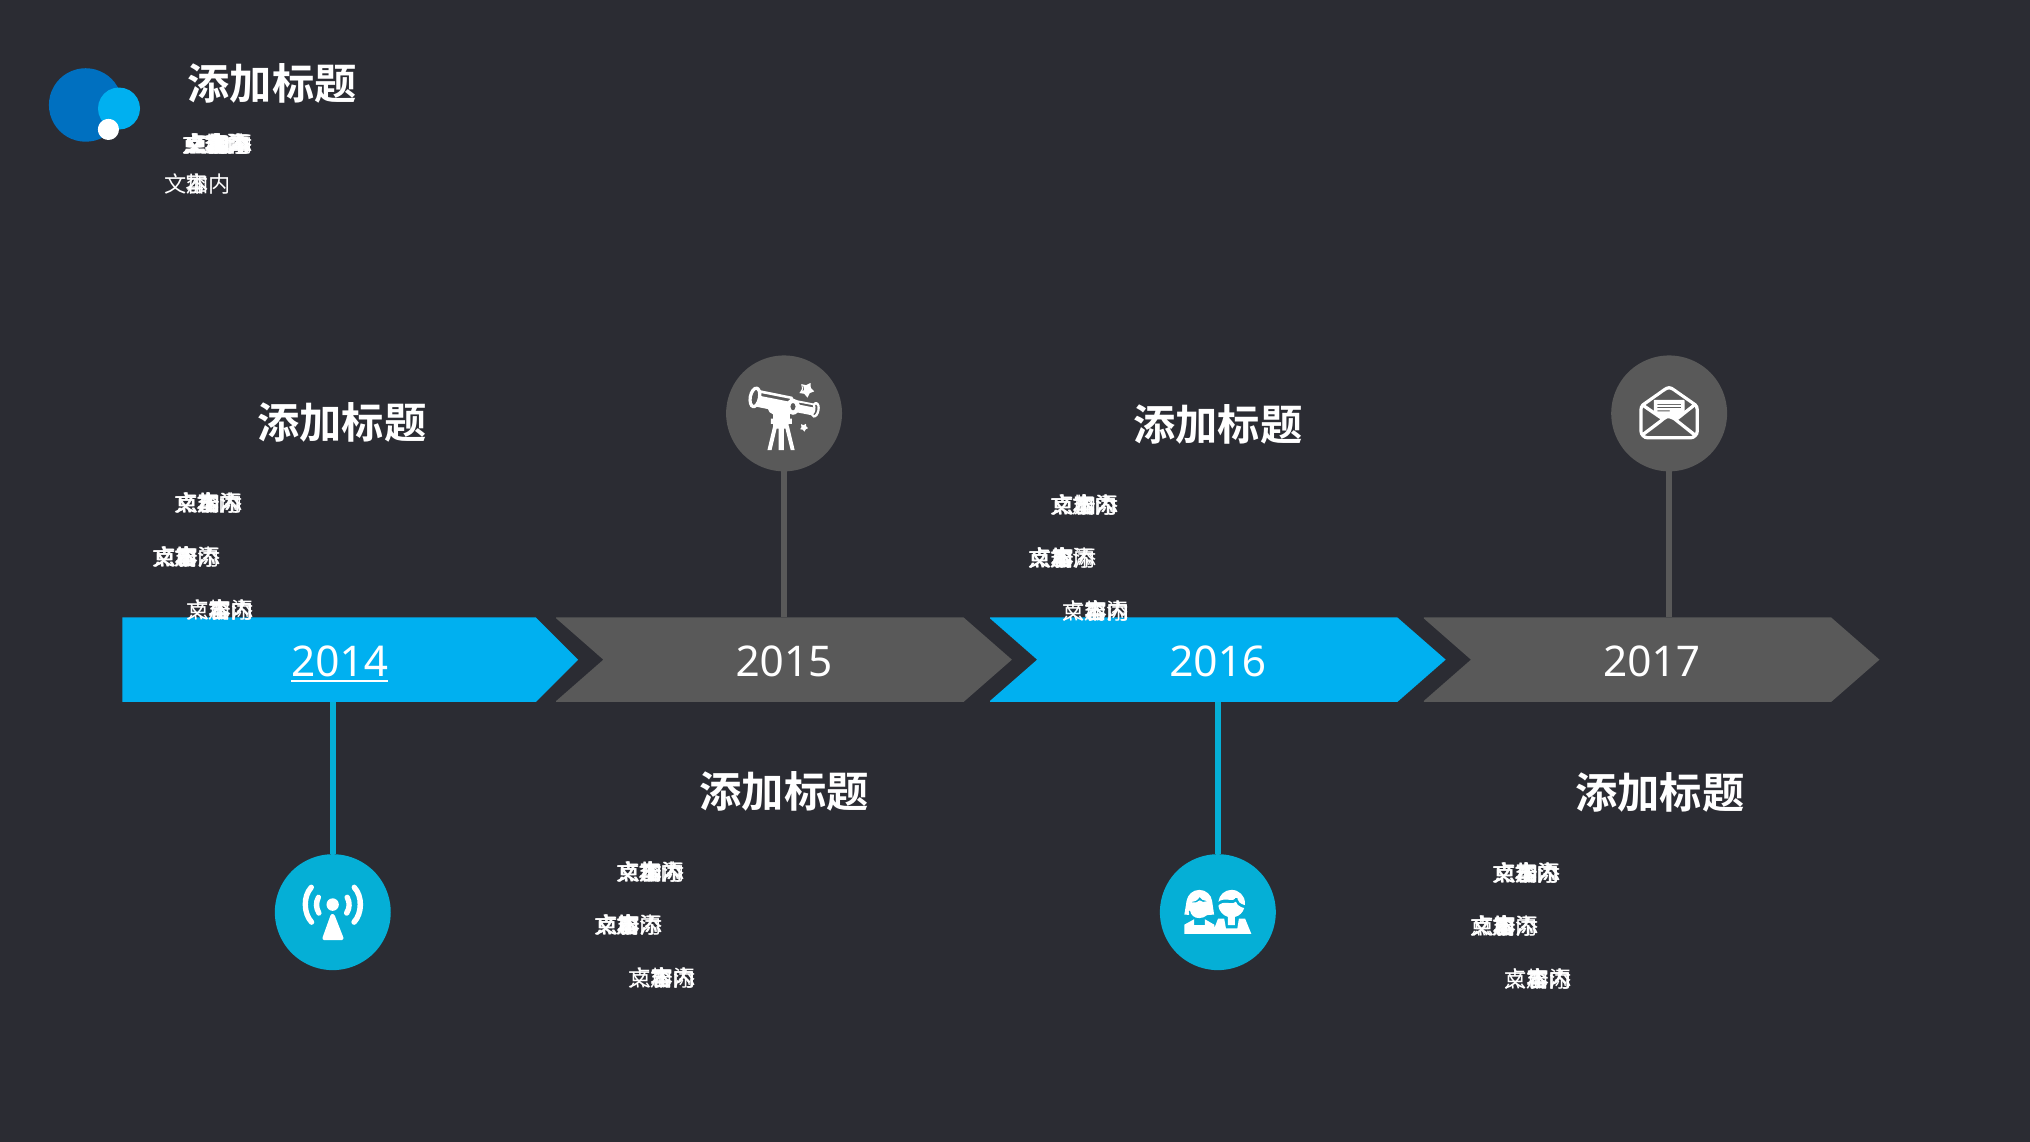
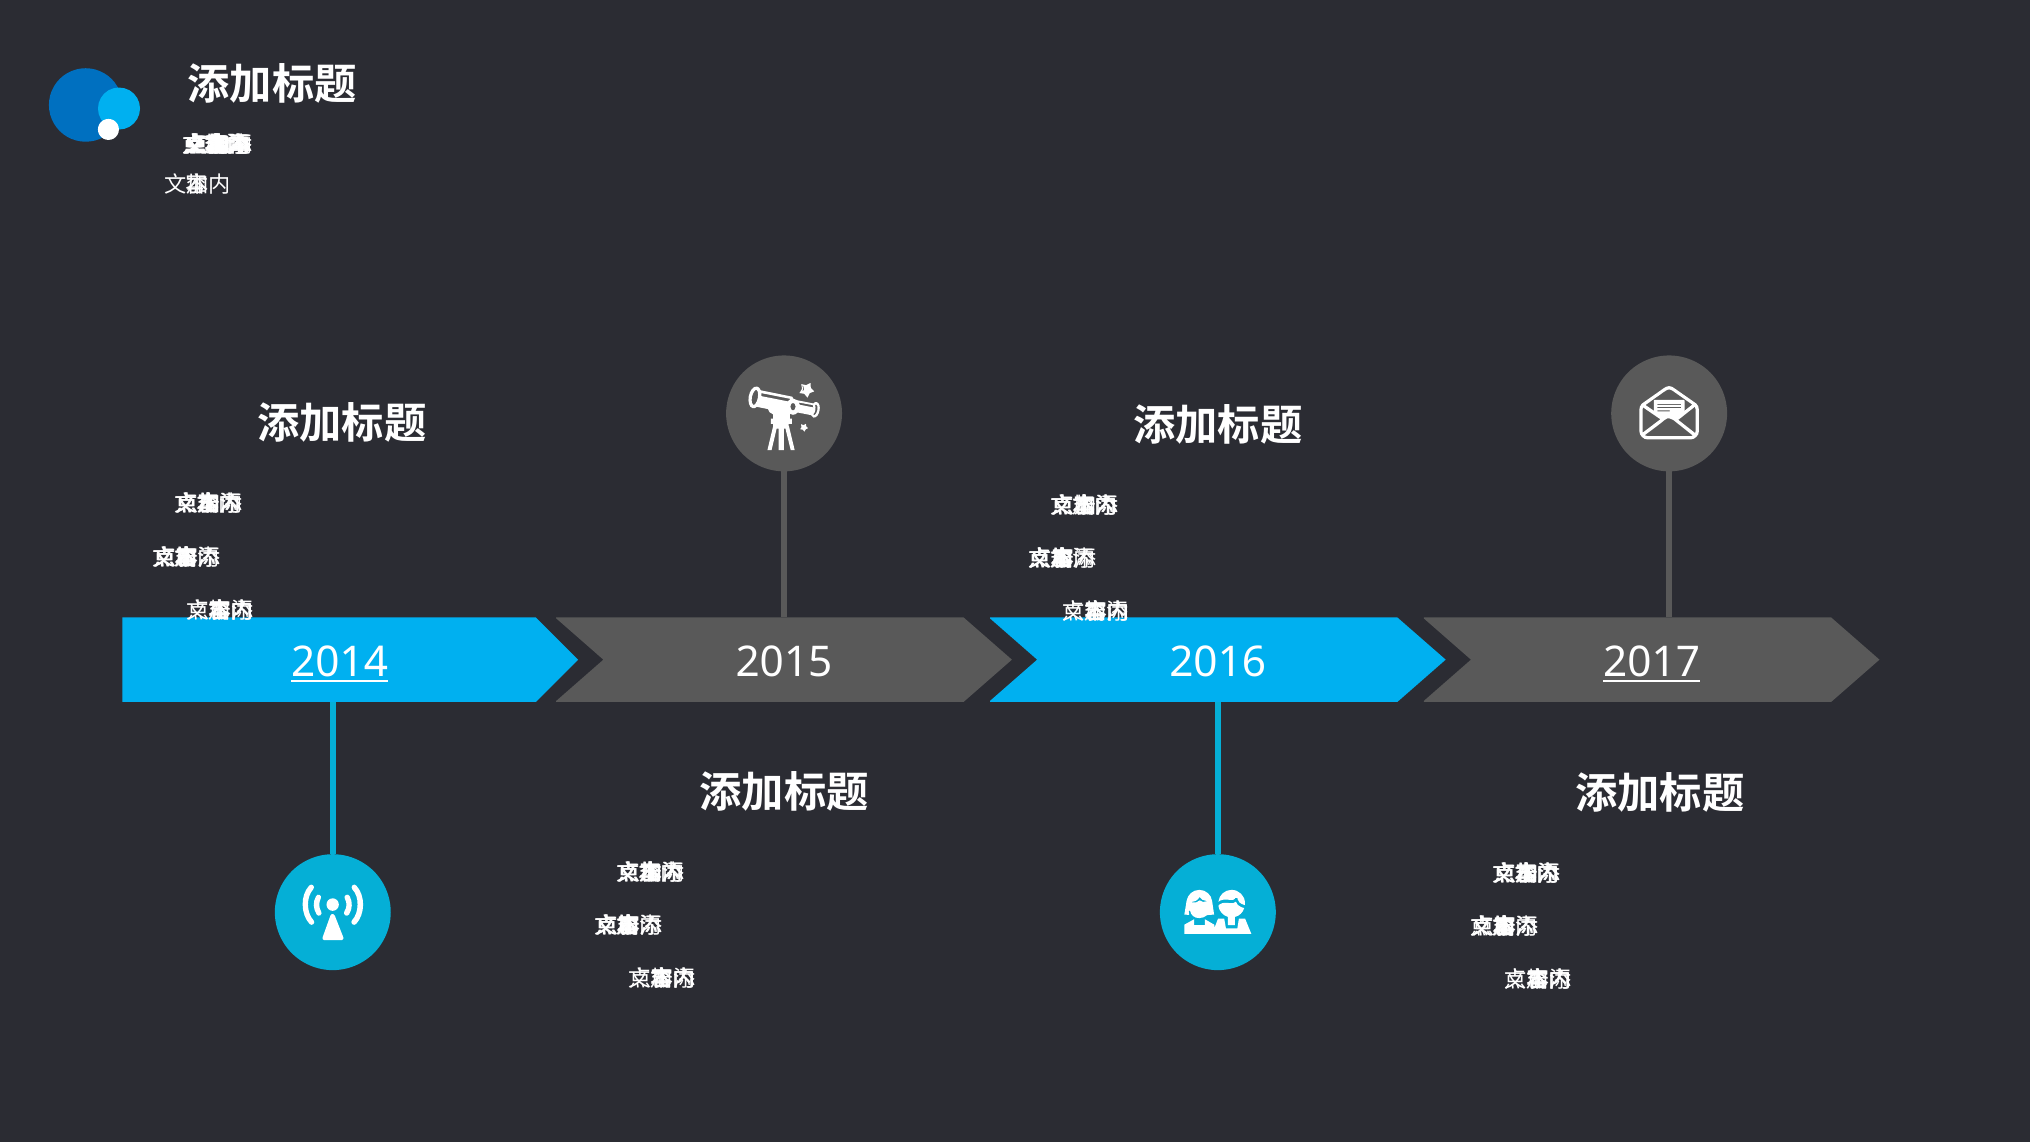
2017 underline: none -> present
